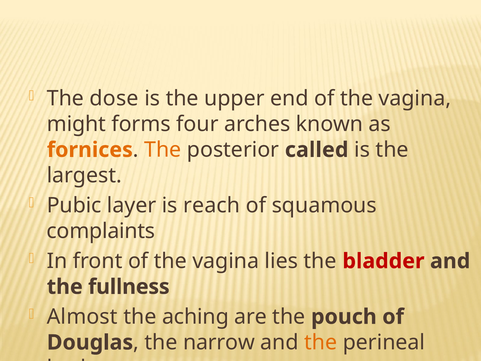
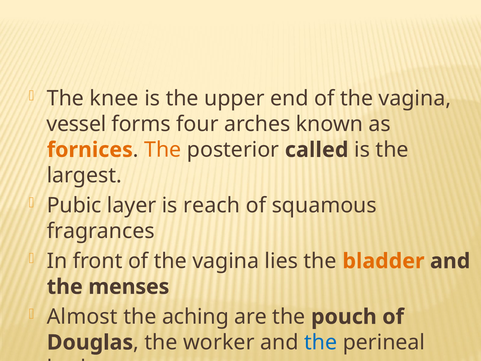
dose: dose -> knee
might: might -> vessel
complaints: complaints -> fragrances
bladder colour: red -> orange
fullness: fullness -> menses
narrow: narrow -> worker
the at (321, 342) colour: orange -> blue
